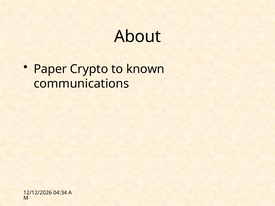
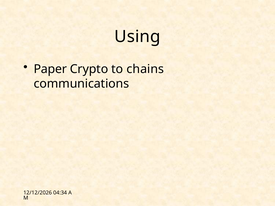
About: About -> Using
known: known -> chains
